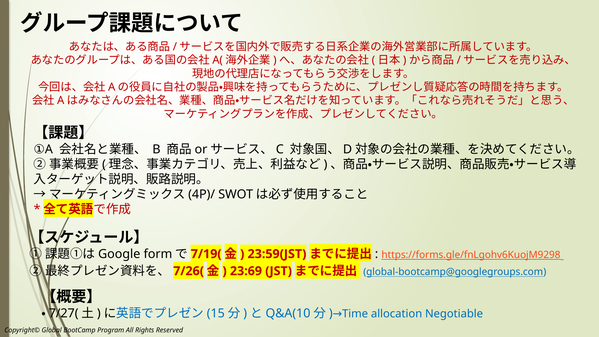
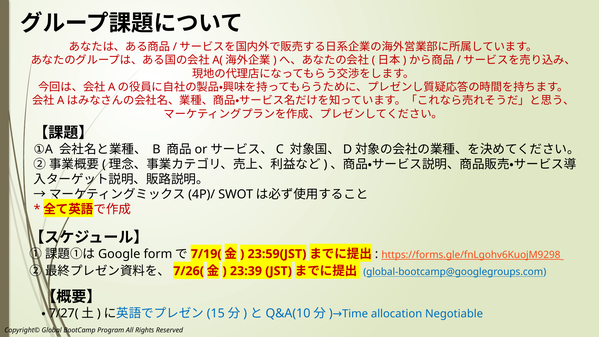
23:69: 23:69 -> 23:39
